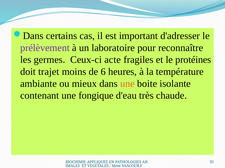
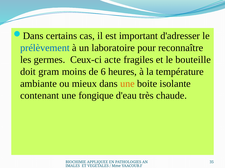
prélèvement colour: purple -> blue
protéines: protéines -> bouteille
trajet: trajet -> gram
